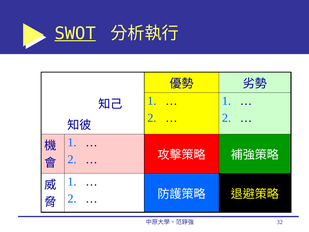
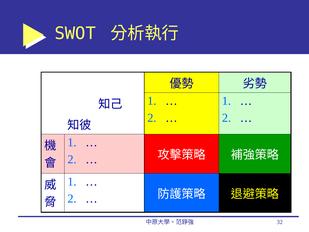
SWOT underline: present -> none
